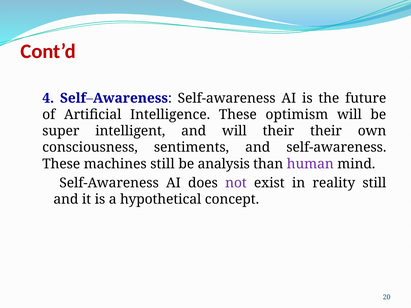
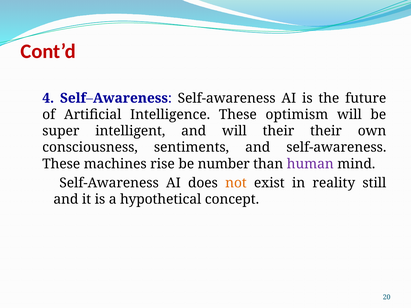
machines still: still -> rise
analysis: analysis -> number
not colour: purple -> orange
